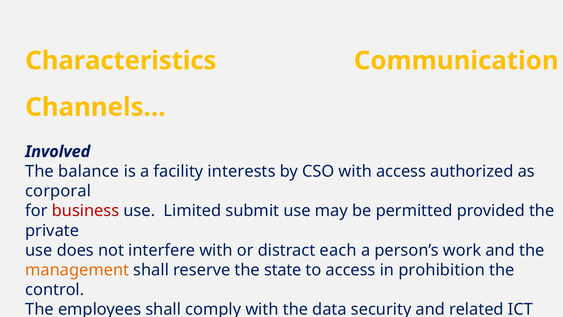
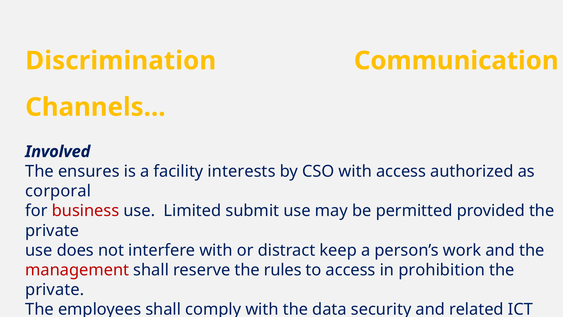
Characteristics: Characteristics -> Discrimination
balance: balance -> ensures
each: each -> keep
management colour: orange -> red
state: state -> rules
control at (55, 290): control -> private
